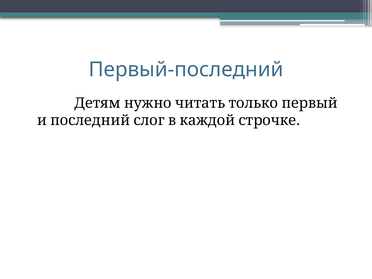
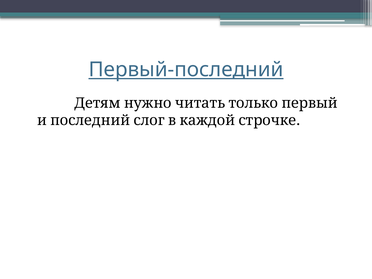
Первый-последний underline: none -> present
